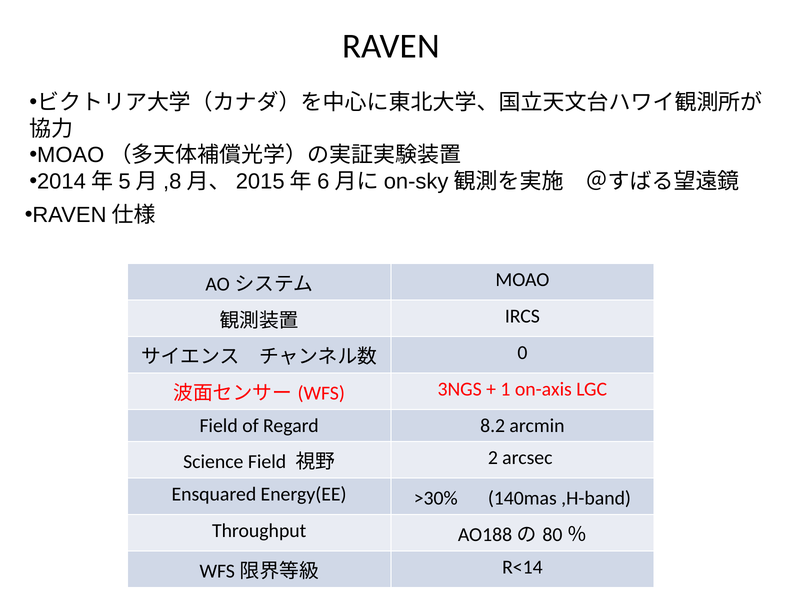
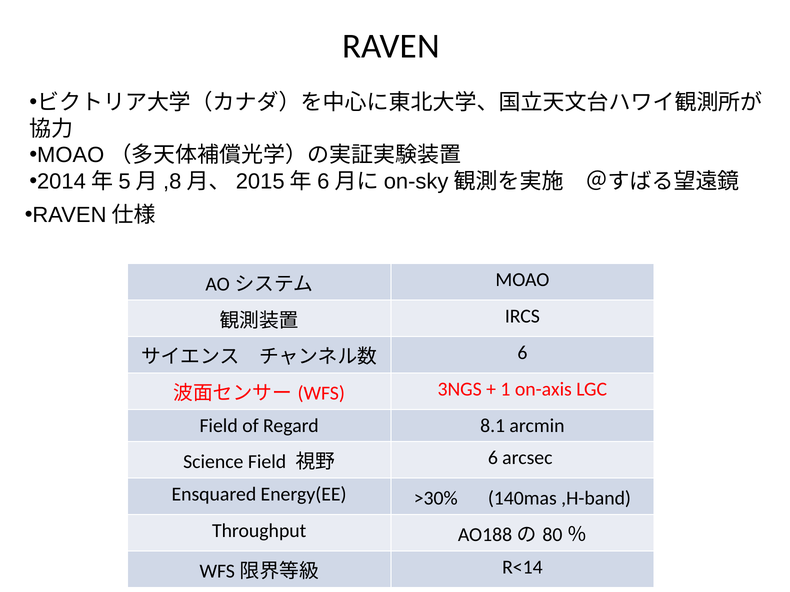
0 at (522, 353): 0 -> 6
8.2: 8.2 -> 8.1
2 at (493, 458): 2 -> 6
